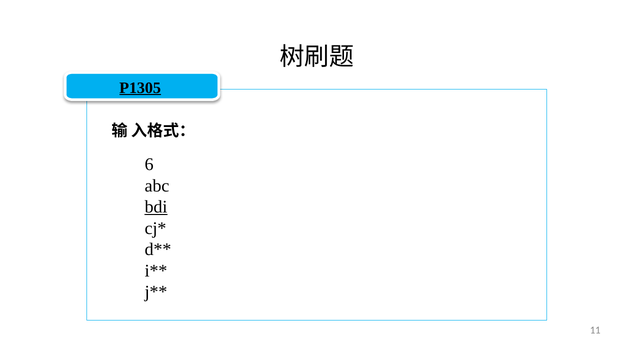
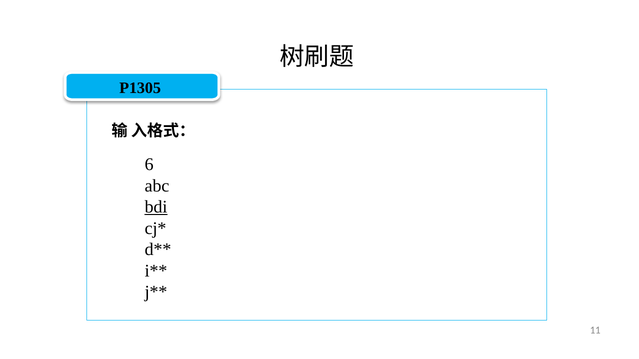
P1305 underline: present -> none
